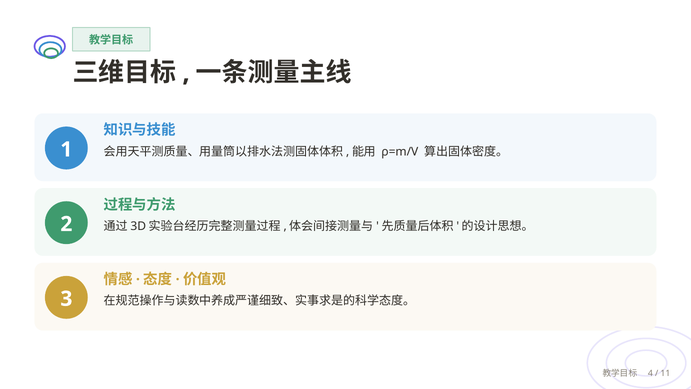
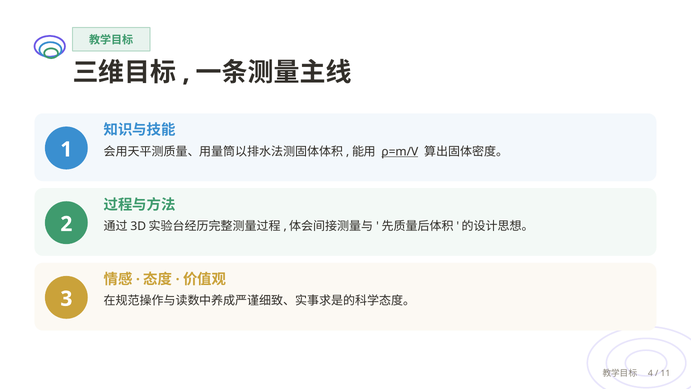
ρ=m/V underline: none -> present
